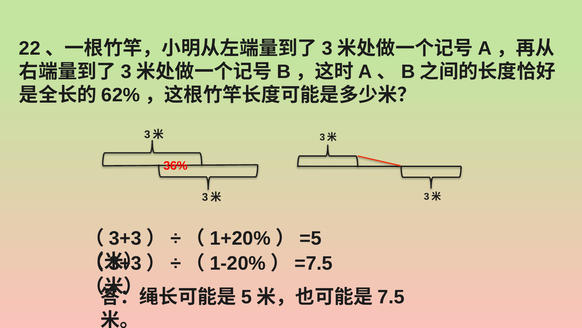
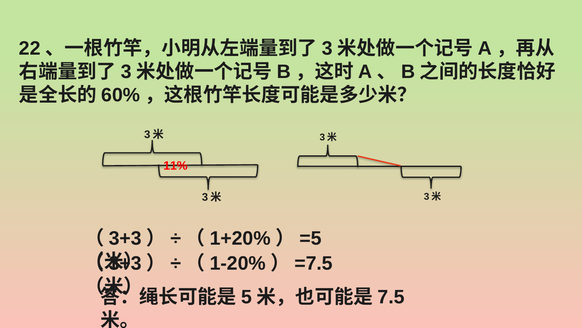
62%: 62% -> 60%
36%: 36% -> 11%
